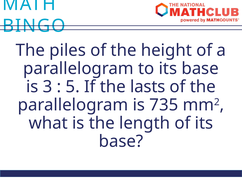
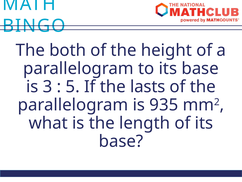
piles: piles -> both
735: 735 -> 935
